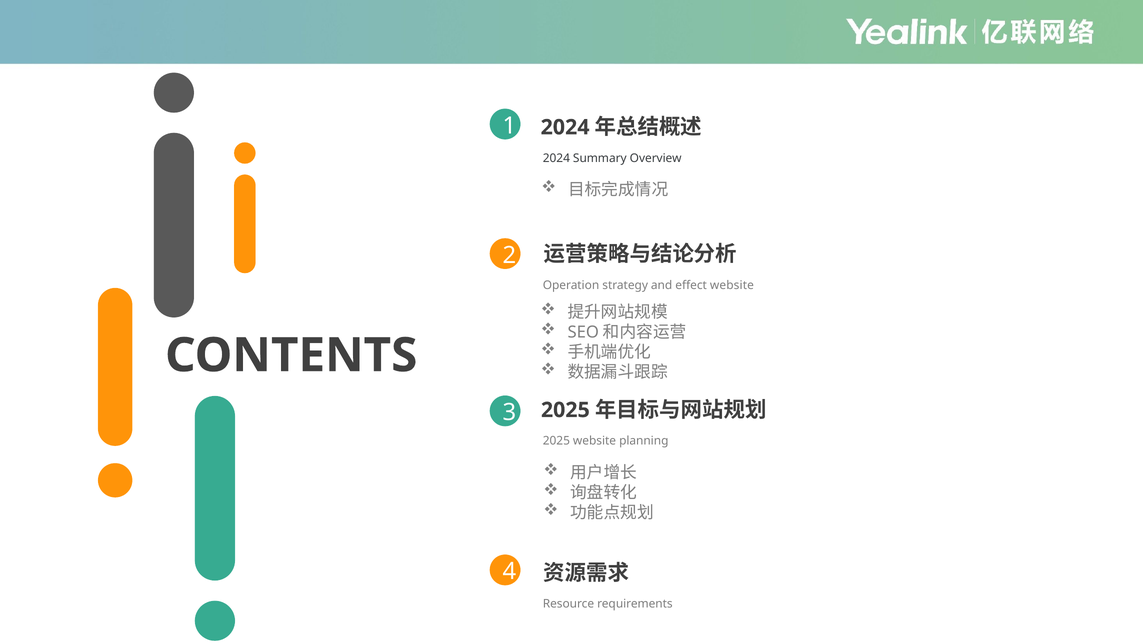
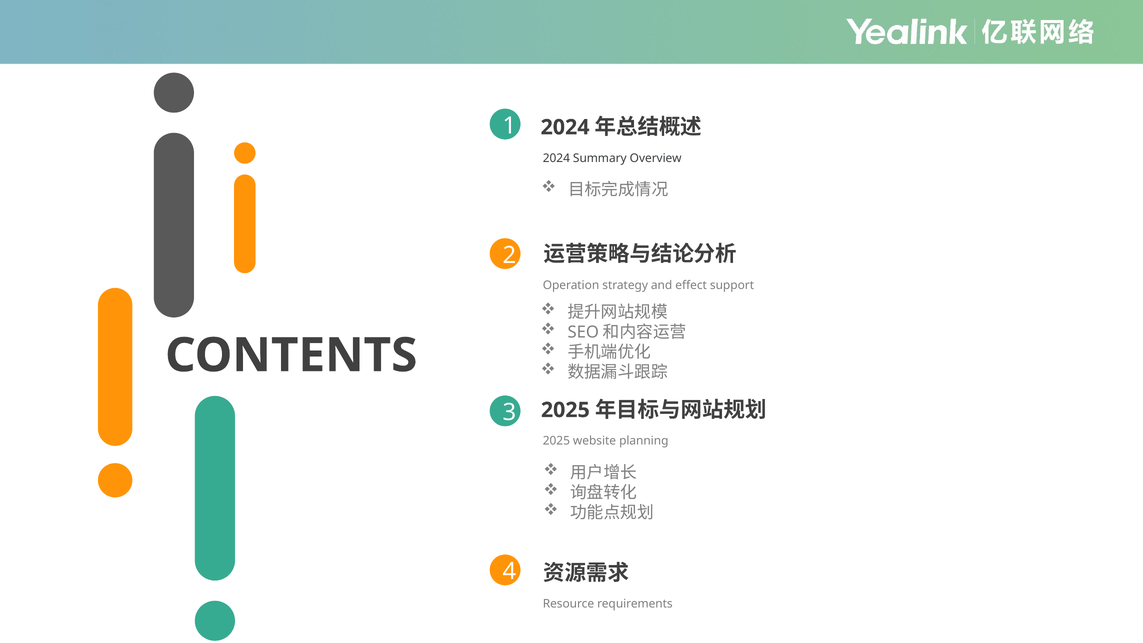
effect website: website -> support
